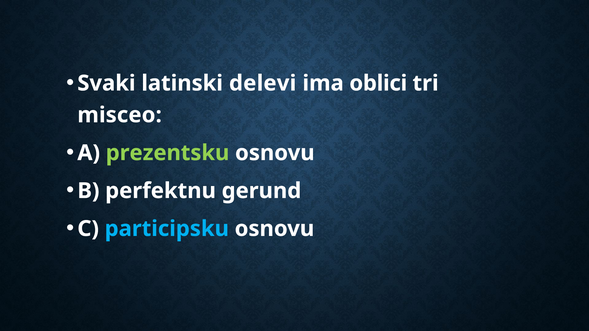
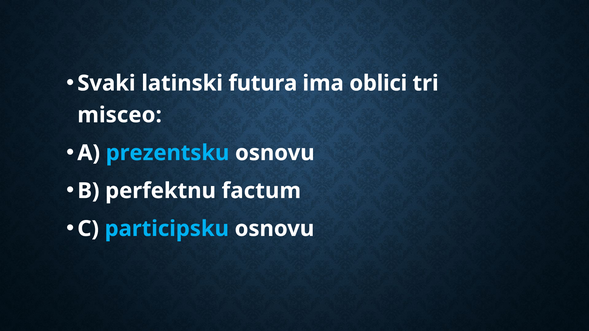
delevi: delevi -> futura
prezentsku colour: light green -> light blue
gerund: gerund -> factum
